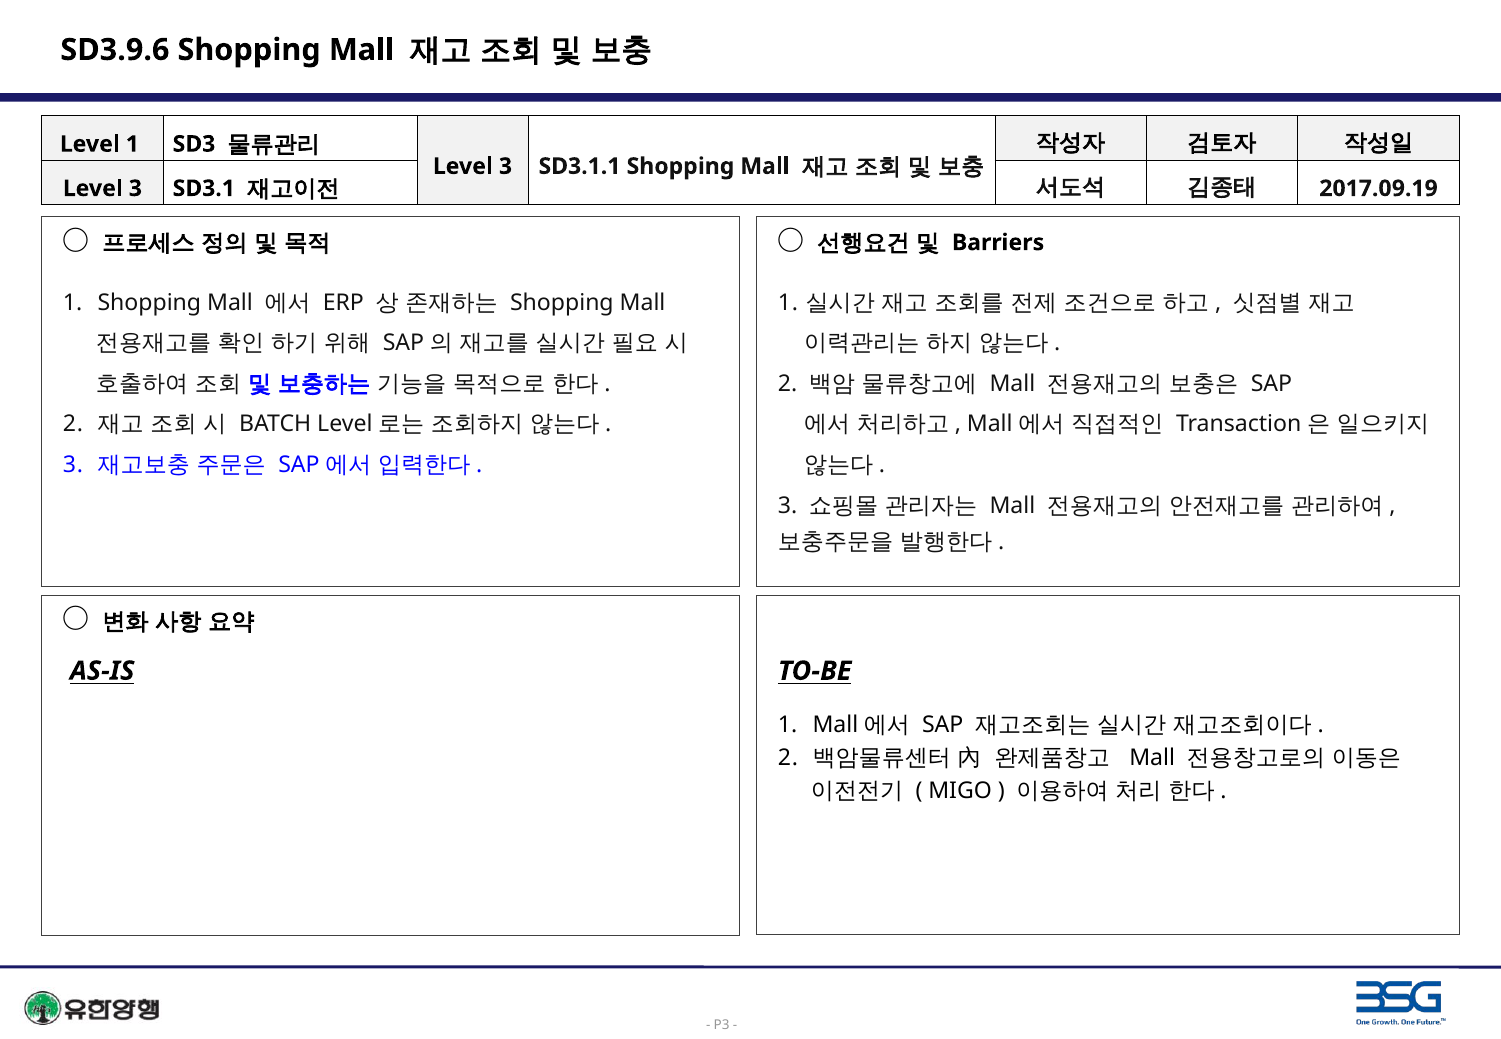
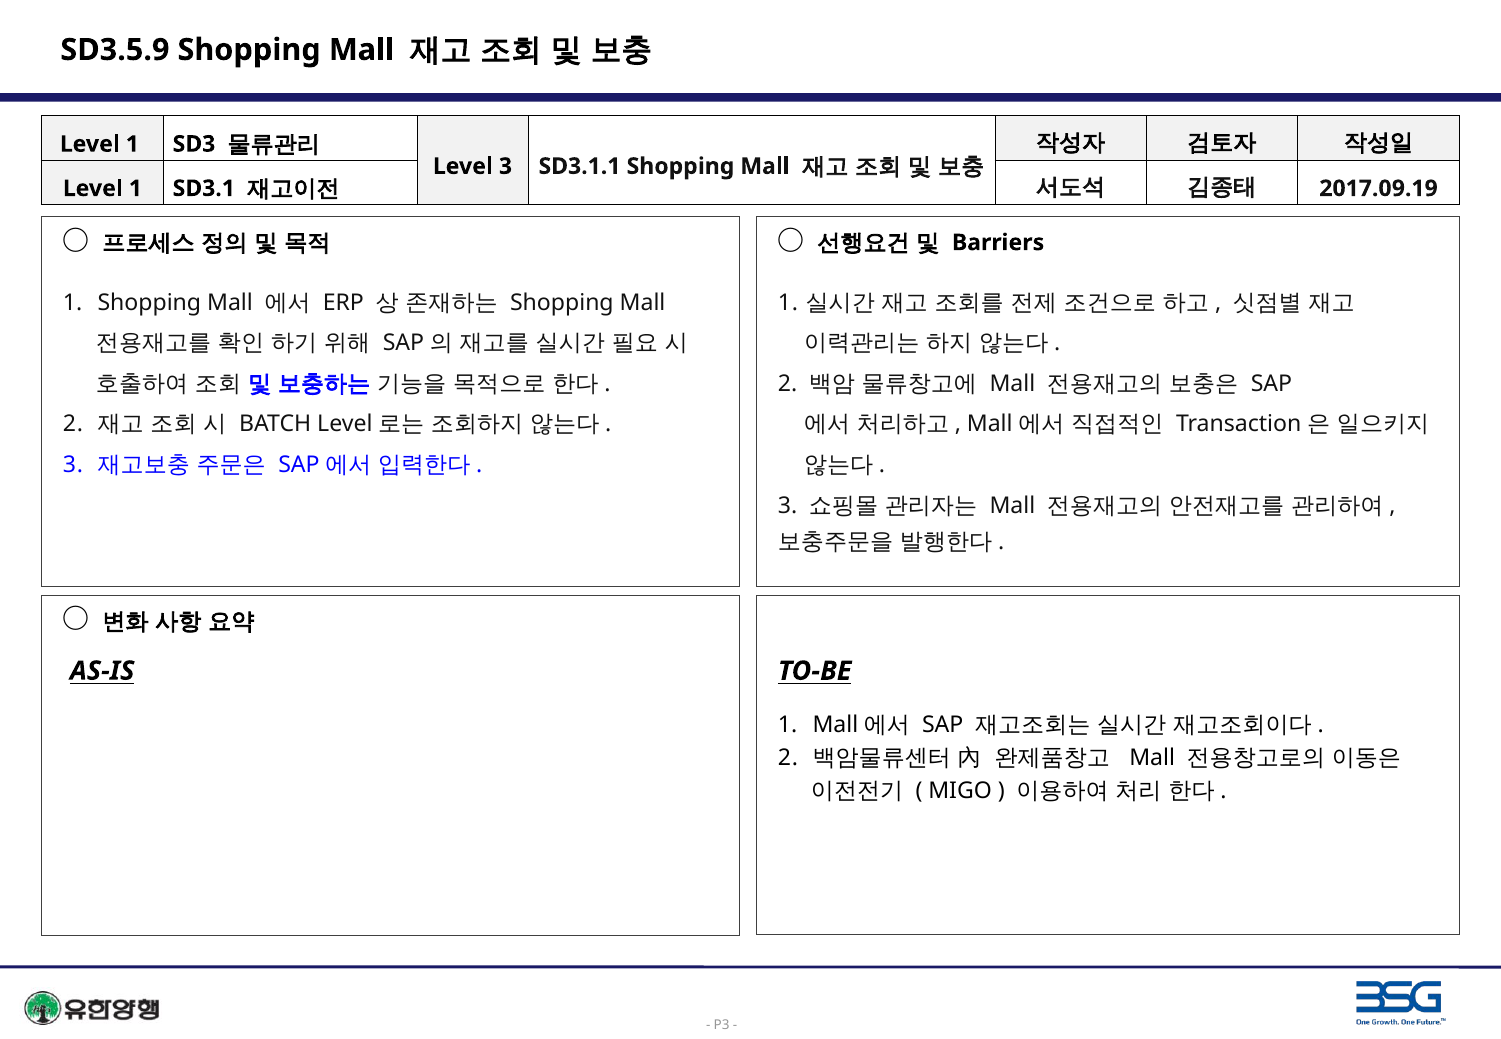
SD3.9.6: SD3.9.6 -> SD3.5.9
3 at (135, 189): 3 -> 1
